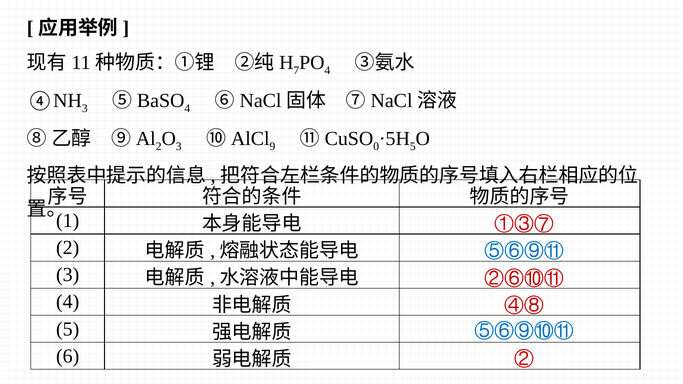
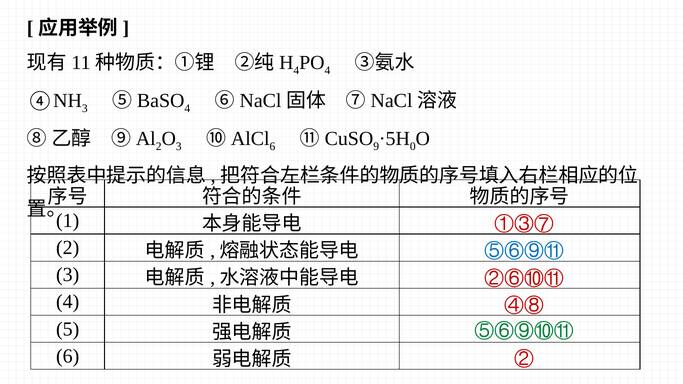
7 at (296, 71): 7 -> 4
9 at (272, 147): 9 -> 6
0: 0 -> 9
5 at (413, 147): 5 -> 0
⑤⑥⑨⑩⑪ colour: blue -> green
